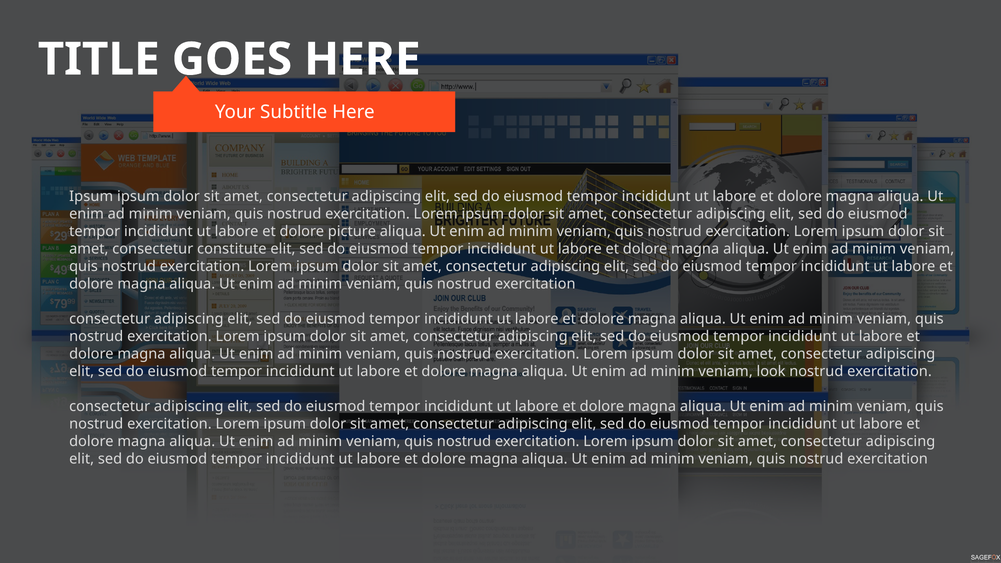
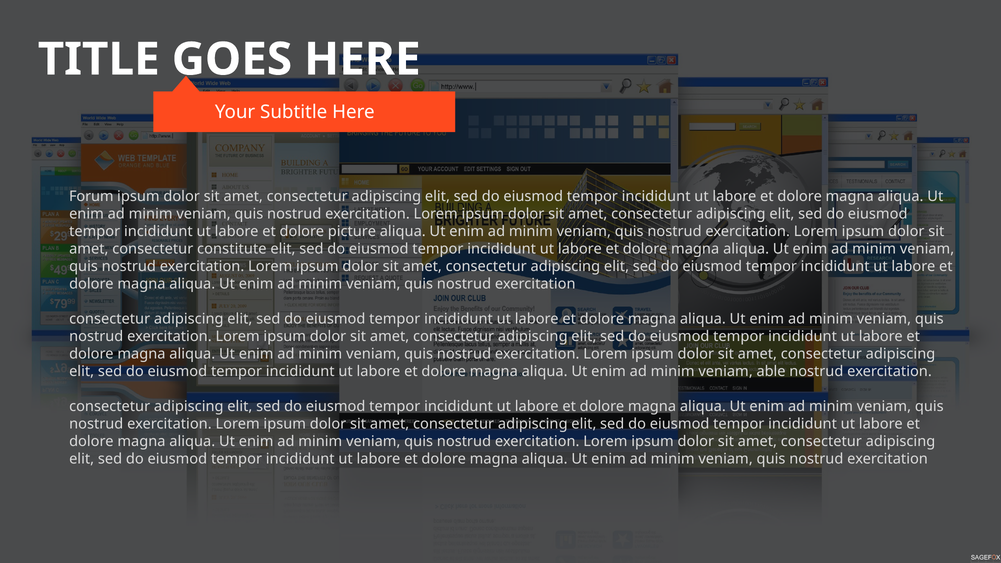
Ipsum at (91, 196): Ipsum -> Forum
look: look -> able
